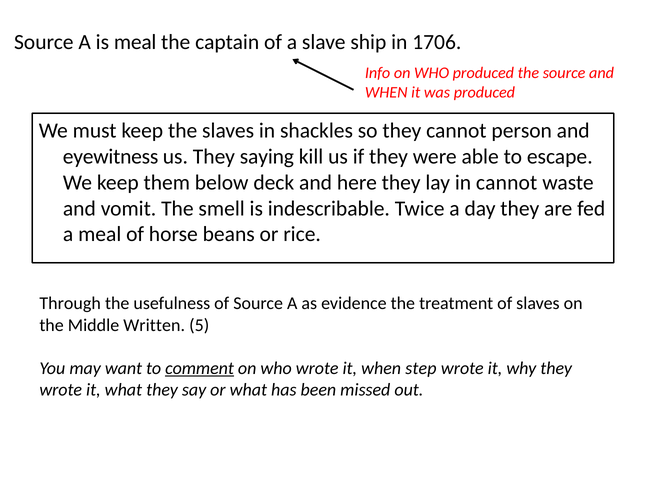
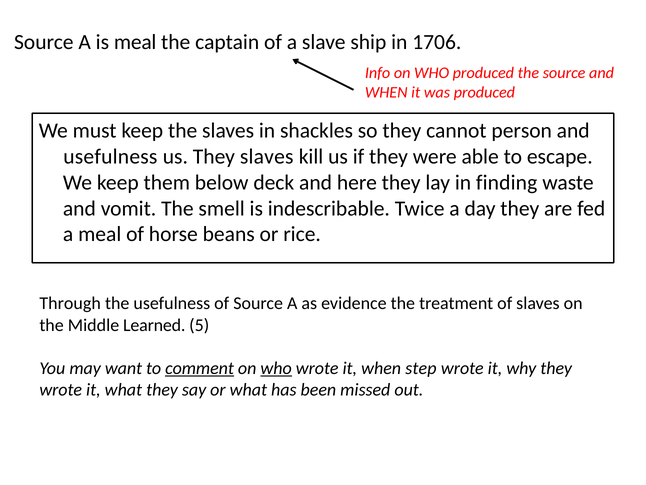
eyewitness at (111, 157): eyewitness -> usefulness
They saying: saying -> slaves
in cannot: cannot -> finding
Written: Written -> Learned
who at (276, 368) underline: none -> present
